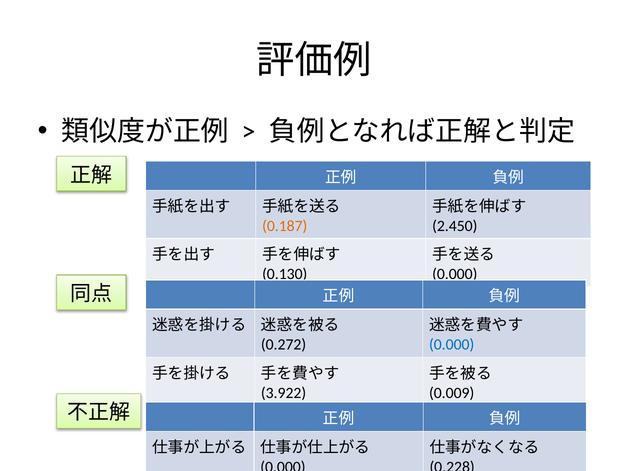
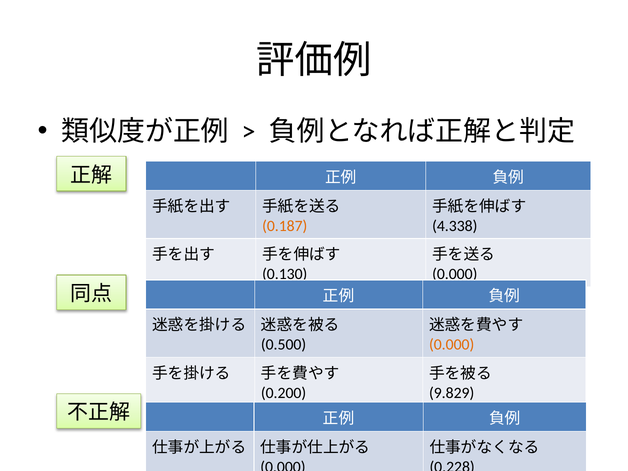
2.450: 2.450 -> 4.338
0.272: 0.272 -> 0.500
0.000 at (452, 345) colour: blue -> orange
3.922: 3.922 -> 0.200
0.009: 0.009 -> 9.829
